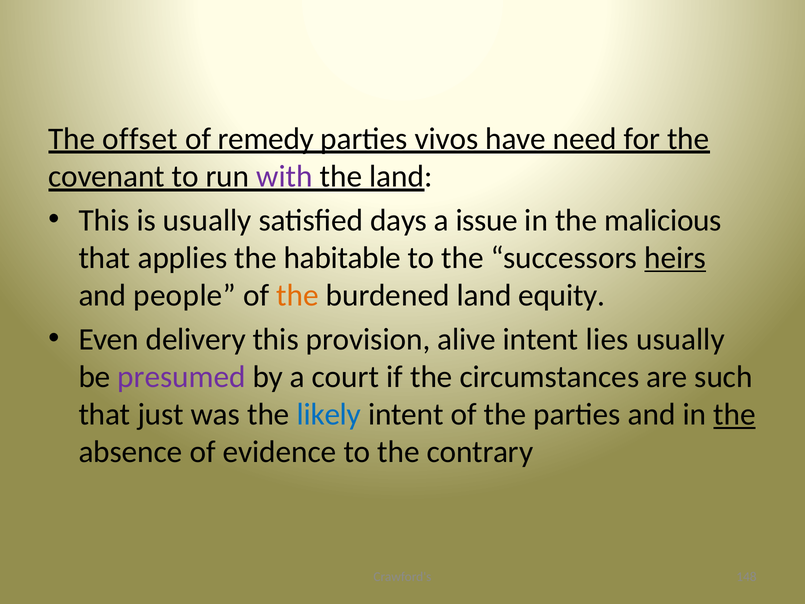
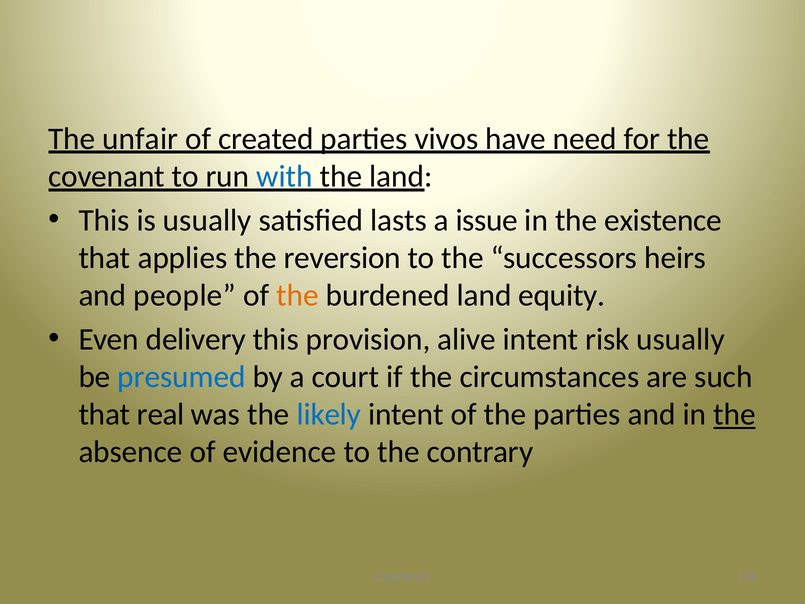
offset: offset -> unfair
remedy: remedy -> created
with colour: purple -> blue
days: days -> lasts
malicious: malicious -> existence
habitable: habitable -> reversion
heirs underline: present -> none
lies: lies -> risk
presumed colour: purple -> blue
just: just -> real
